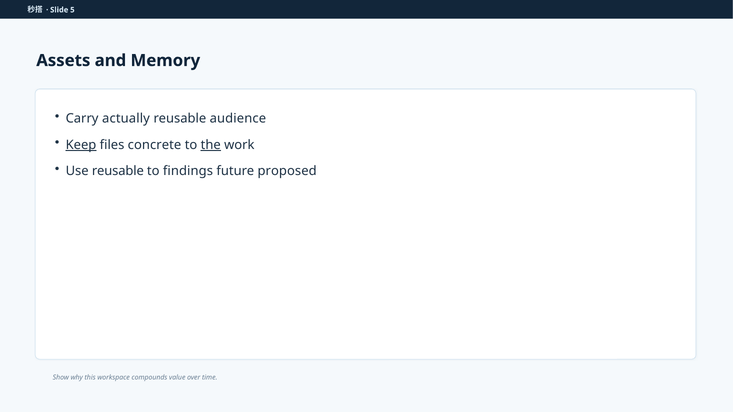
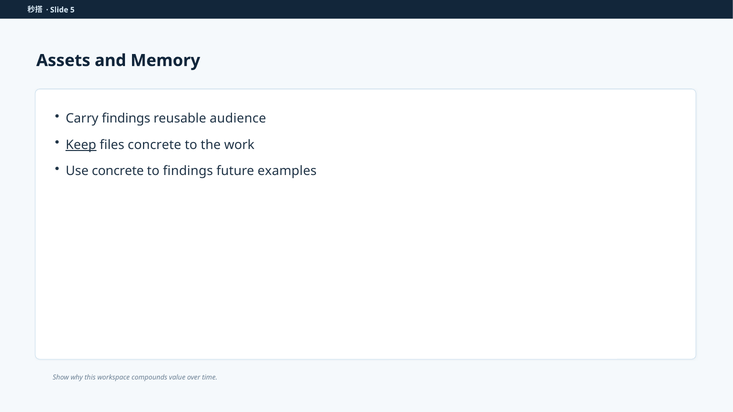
Carry actually: actually -> findings
the underline: present -> none
Use reusable: reusable -> concrete
proposed: proposed -> examples
